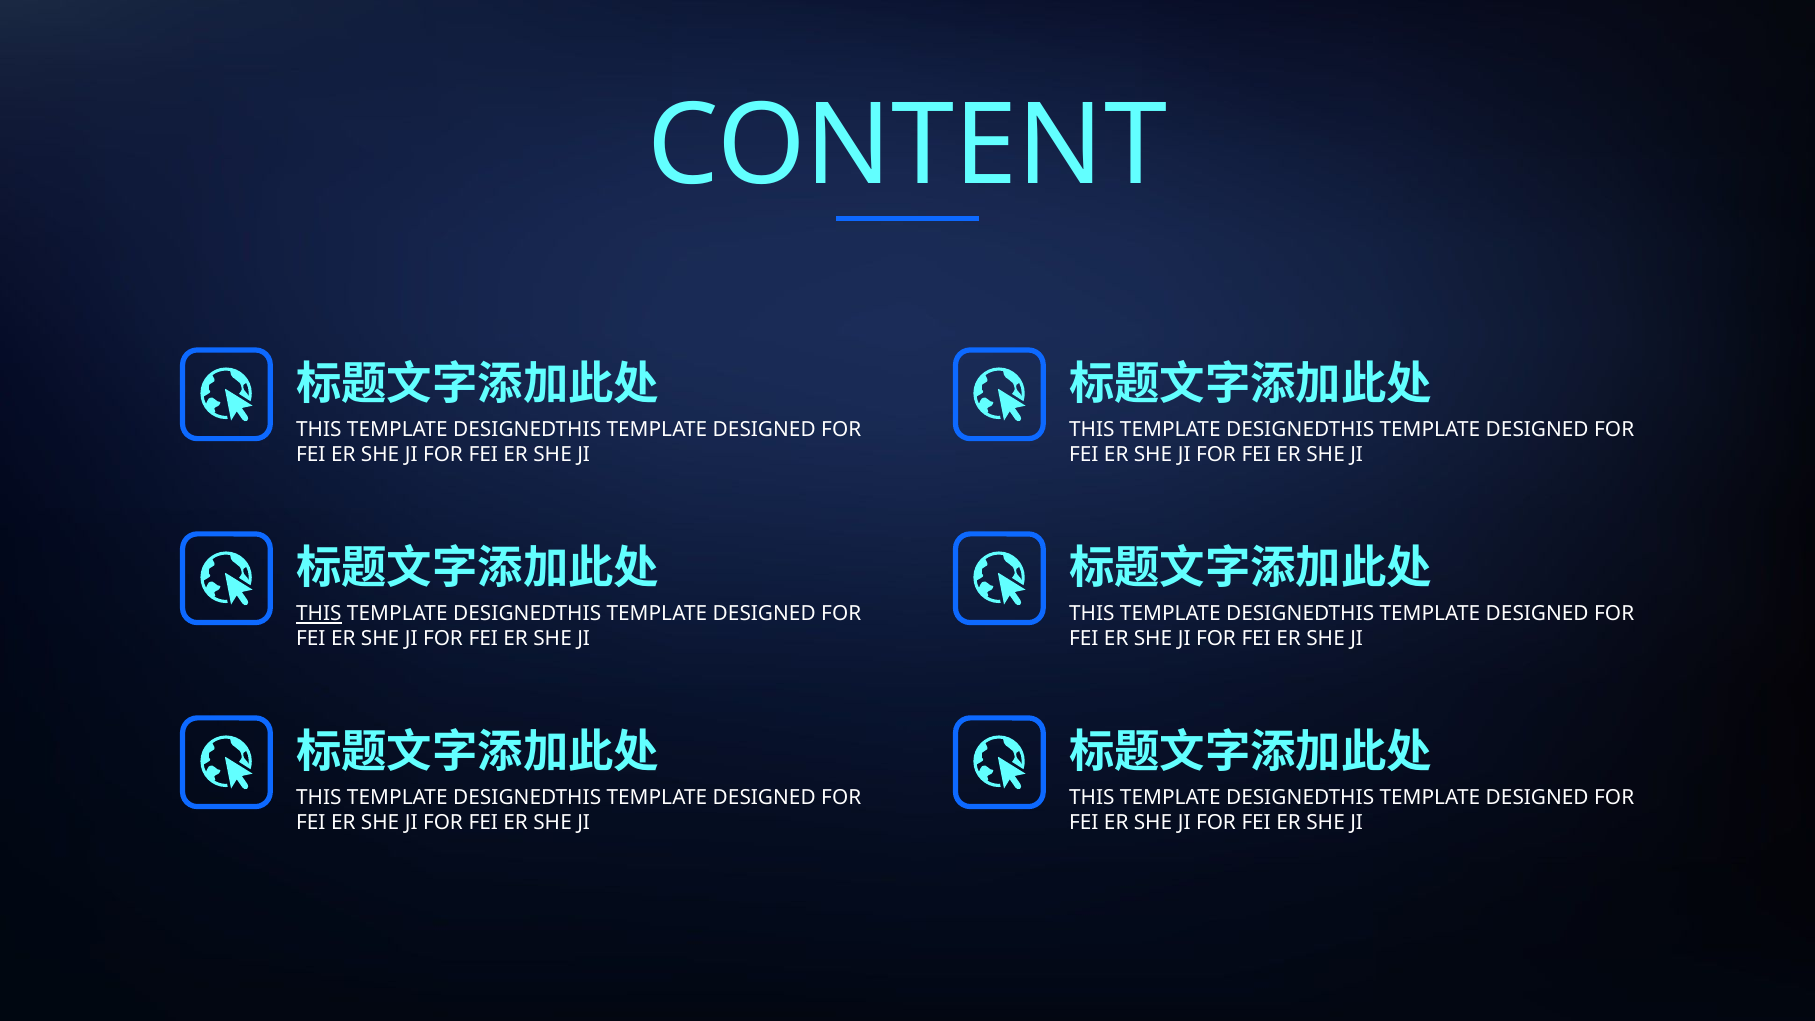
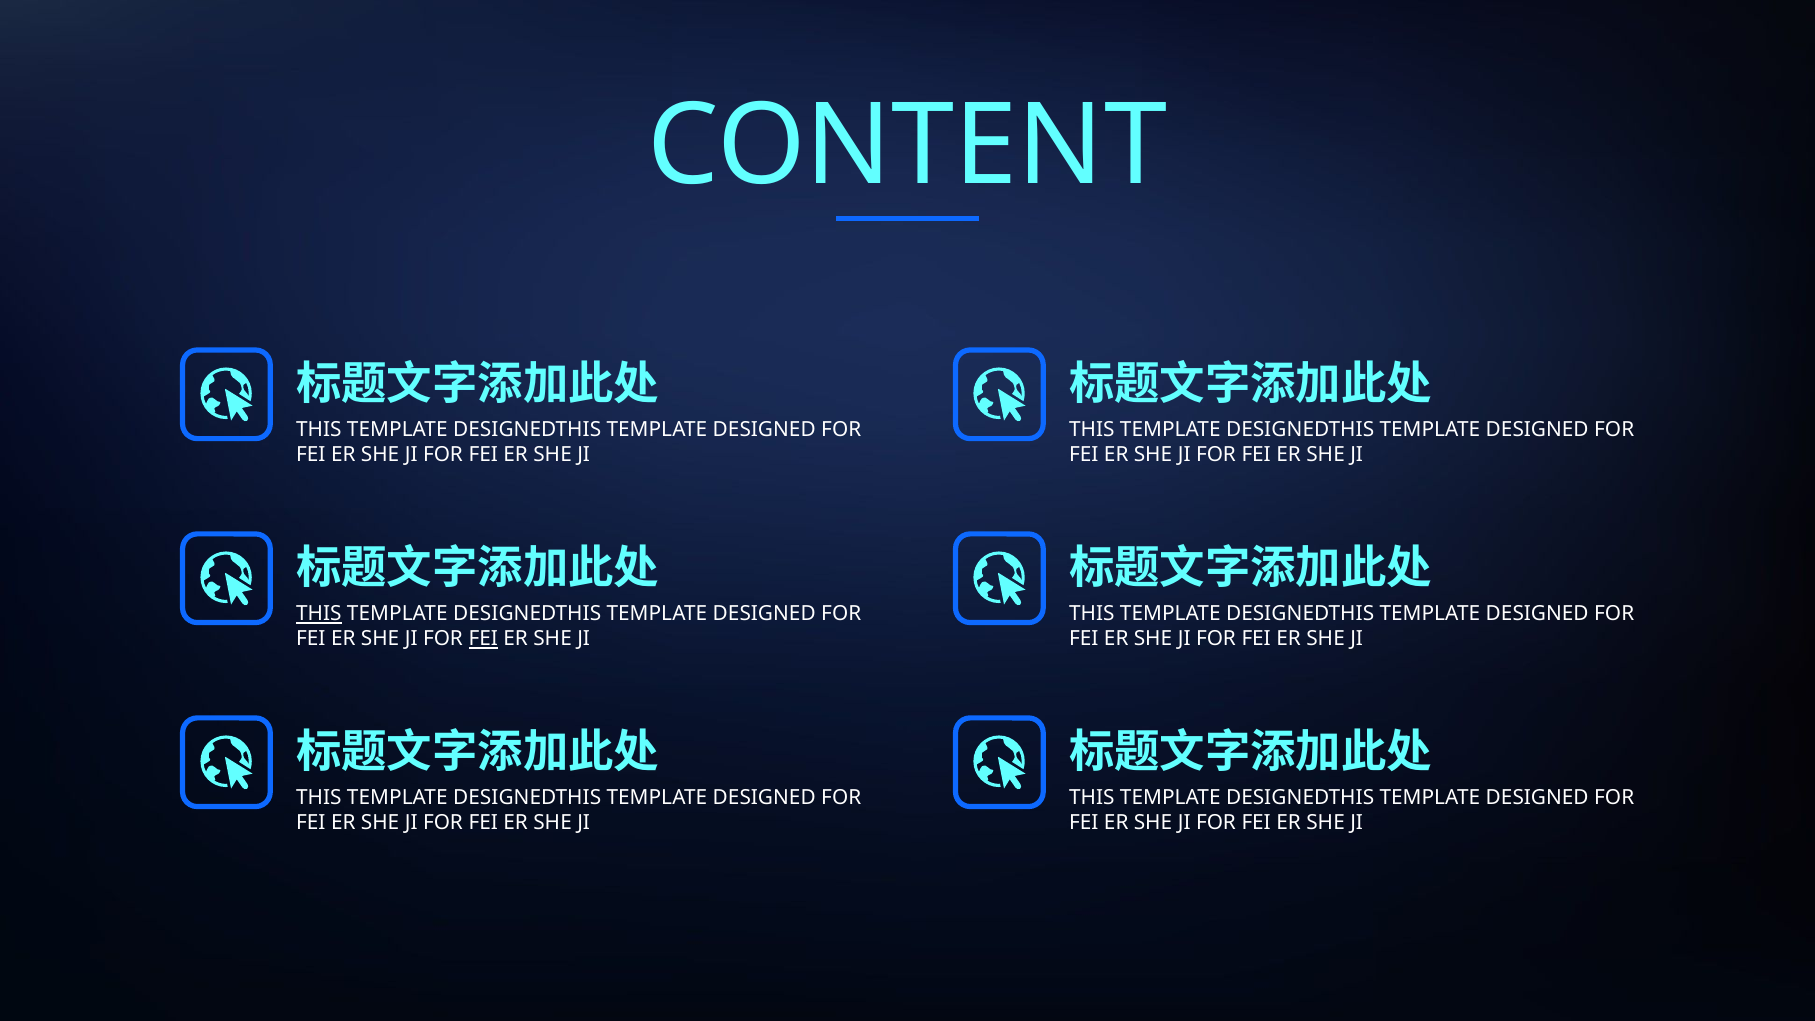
FEI at (483, 639) underline: none -> present
